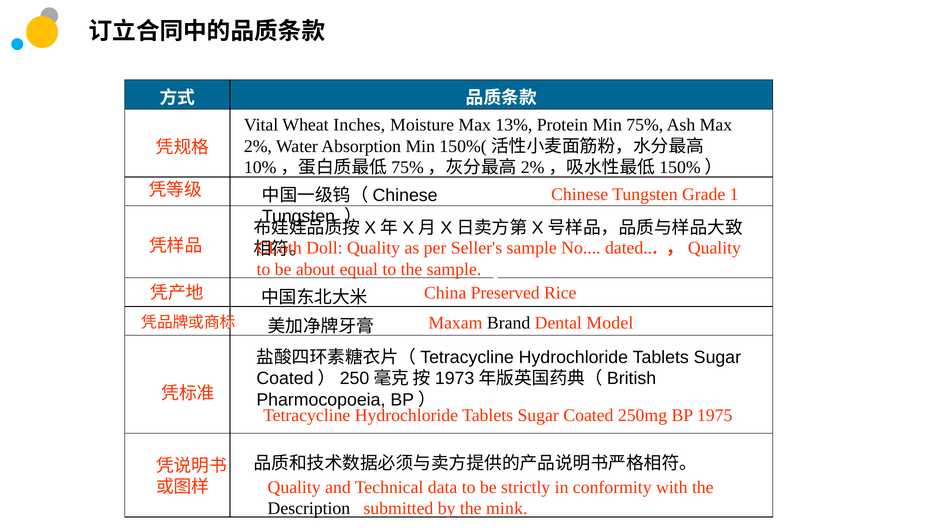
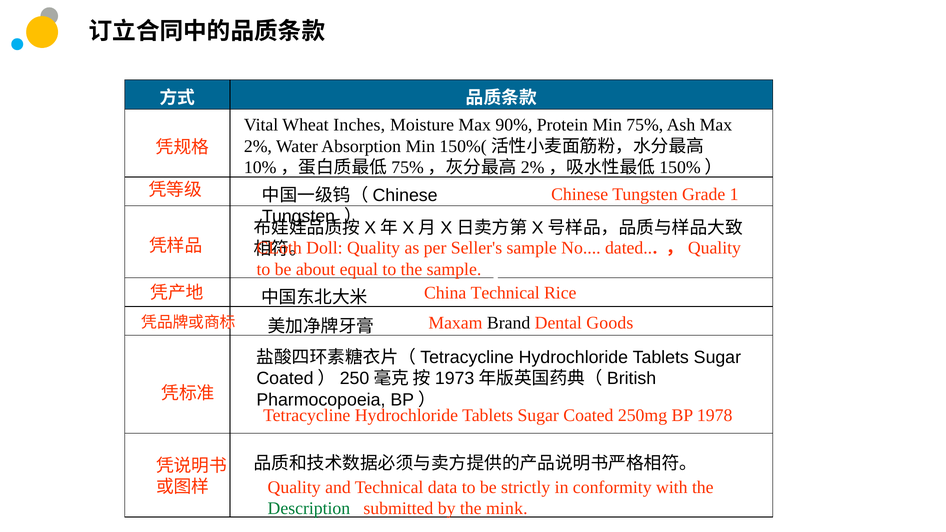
13%: 13% -> 90%
China Preserved: Preserved -> Technical
Model: Model -> Goods
1975: 1975 -> 1978
Description colour: black -> green
